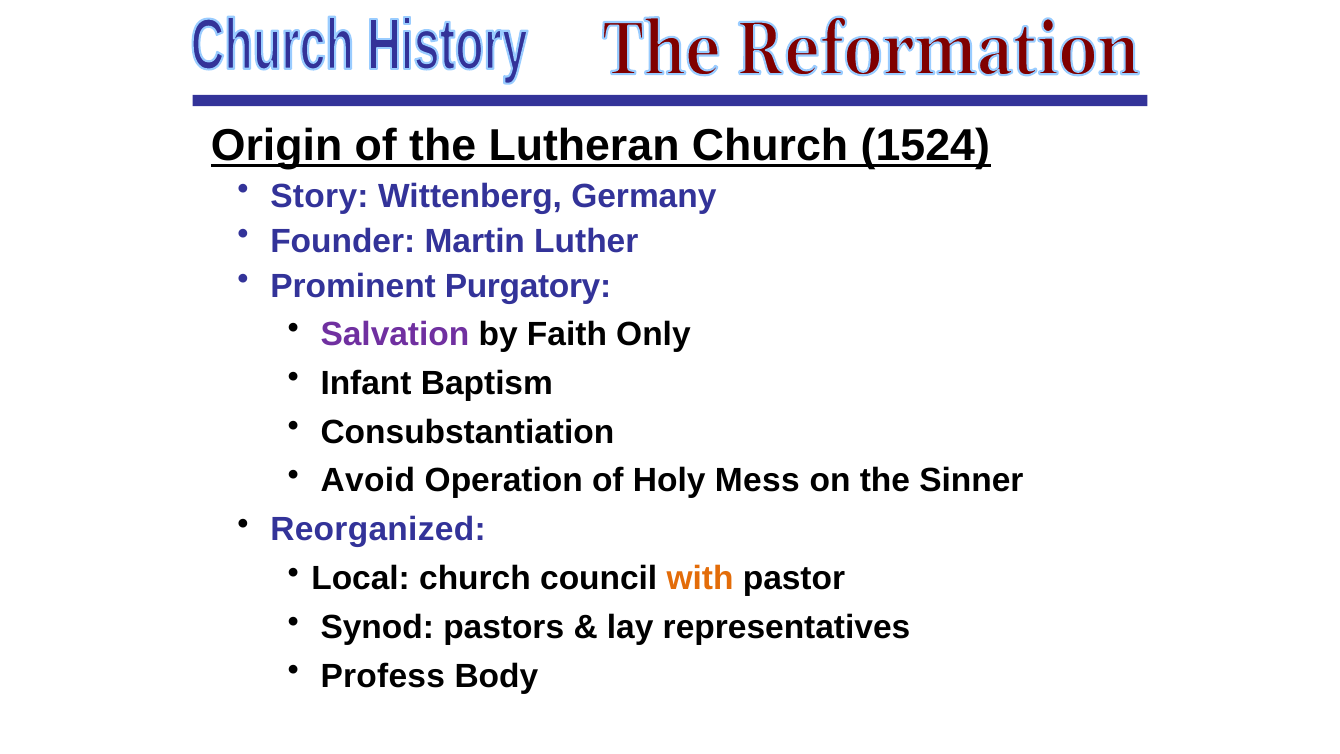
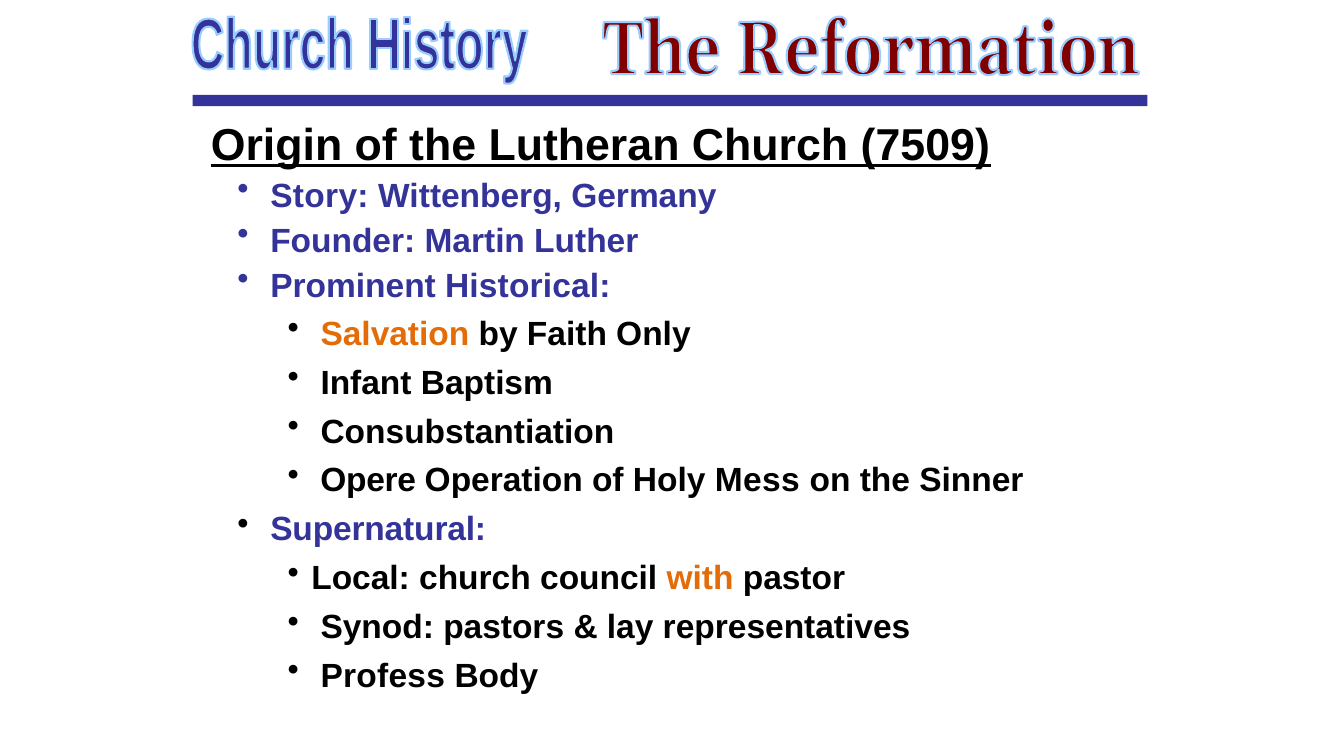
1524: 1524 -> 7509
Purgatory: Purgatory -> Historical
Salvation colour: purple -> orange
Avoid: Avoid -> Opere
Reorganized: Reorganized -> Supernatural
